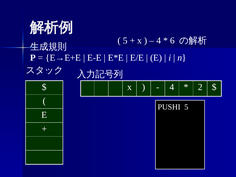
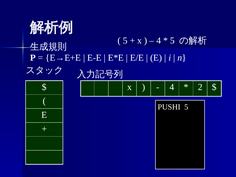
6 at (172, 41): 6 -> 5
